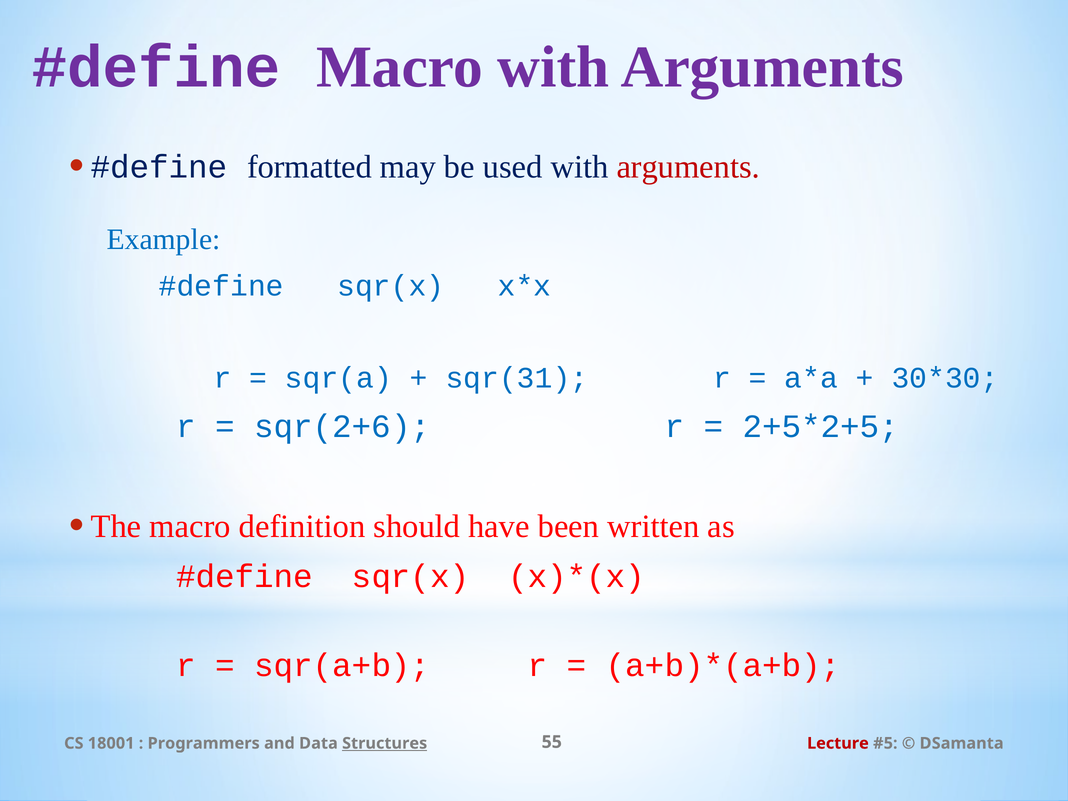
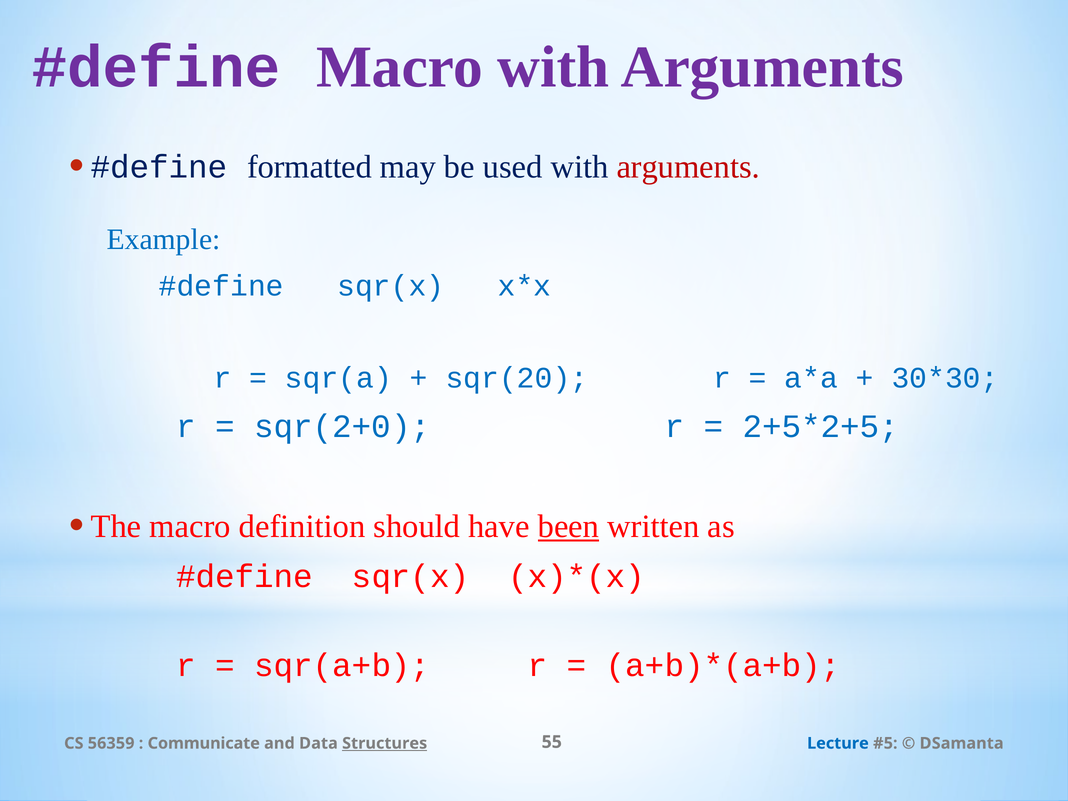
sqr(31: sqr(31 -> sqr(20
sqr(2+6: sqr(2+6 -> sqr(2+0
been underline: none -> present
18001: 18001 -> 56359
Programmers: Programmers -> Communicate
Lecture colour: red -> blue
